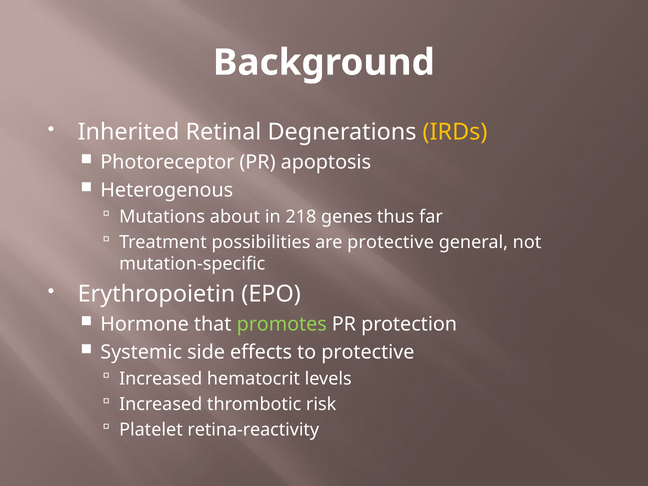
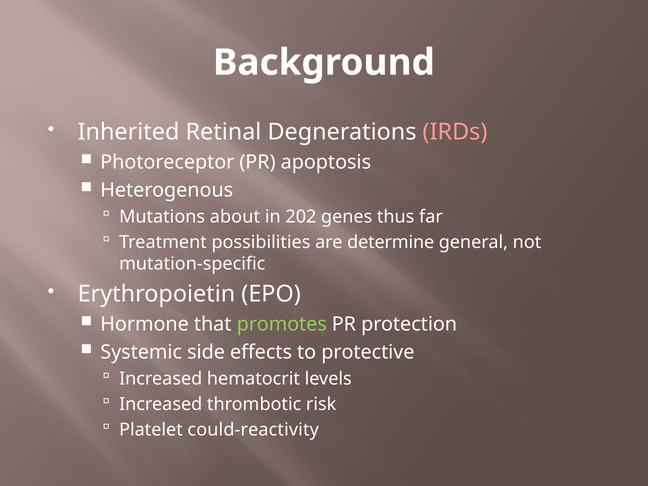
IRDs colour: yellow -> pink
218: 218 -> 202
are protective: protective -> determine
retina-reactivity: retina-reactivity -> could-reactivity
